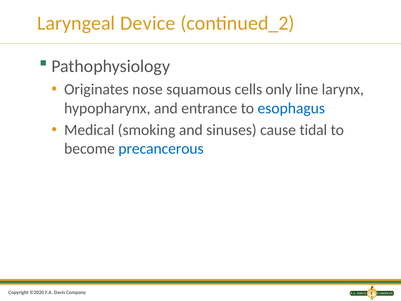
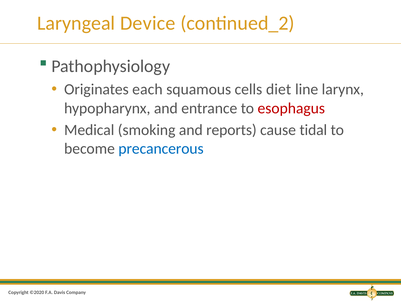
nose: nose -> each
only: only -> diet
esophagus colour: blue -> red
sinuses: sinuses -> reports
